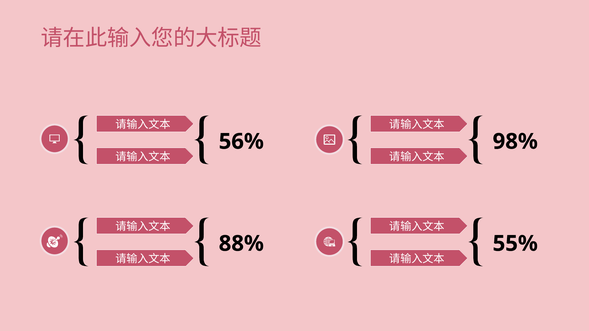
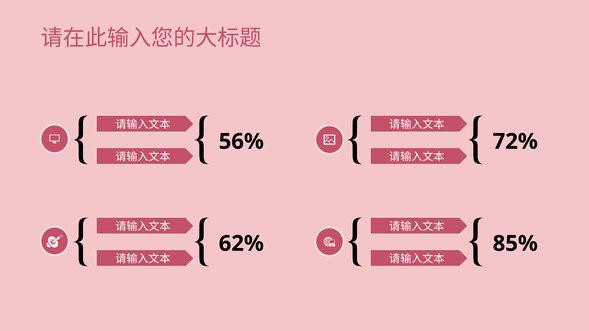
98%: 98% -> 72%
88%: 88% -> 62%
55%: 55% -> 85%
